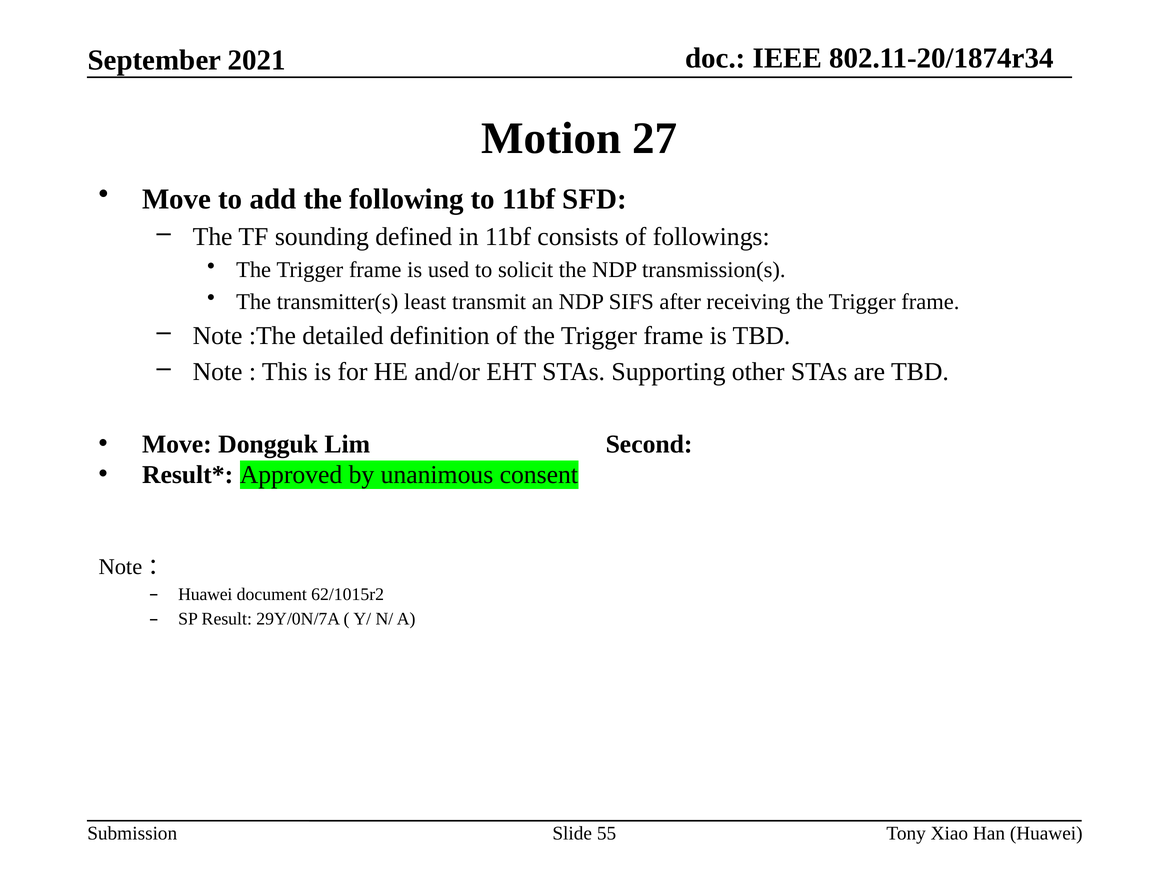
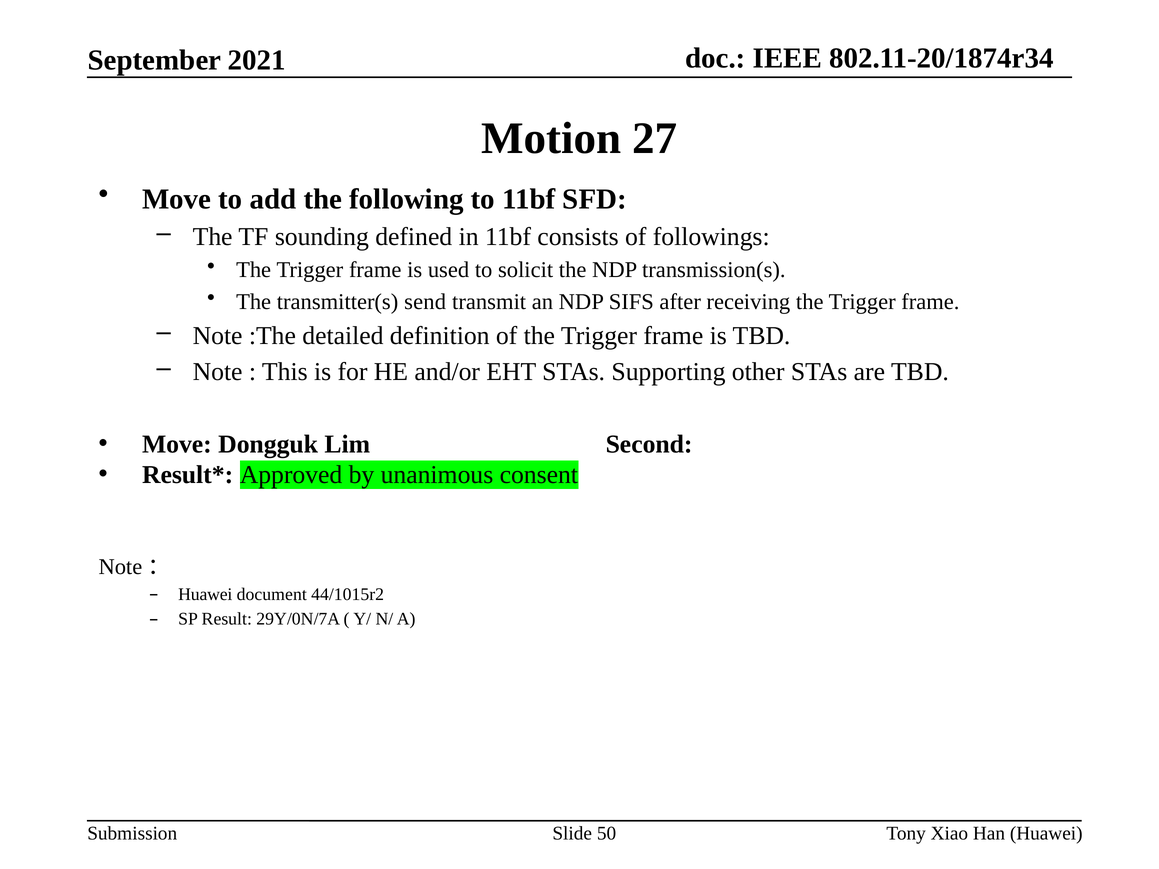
least: least -> send
62/1015r2: 62/1015r2 -> 44/1015r2
55: 55 -> 50
